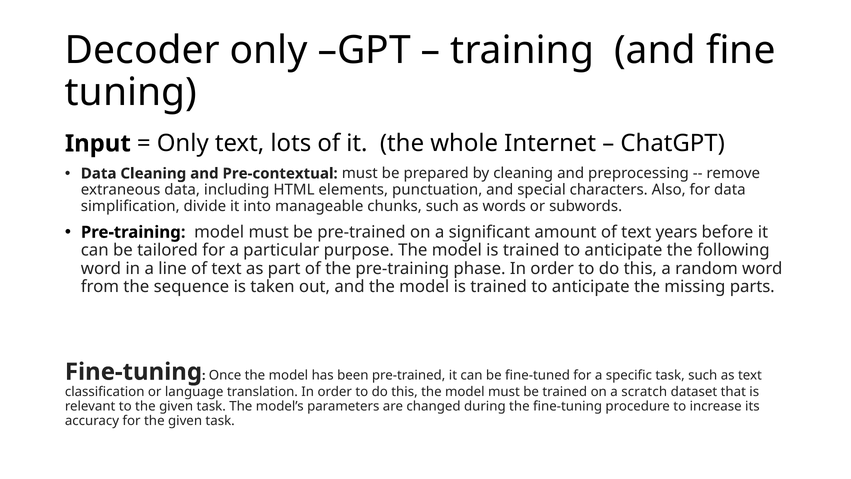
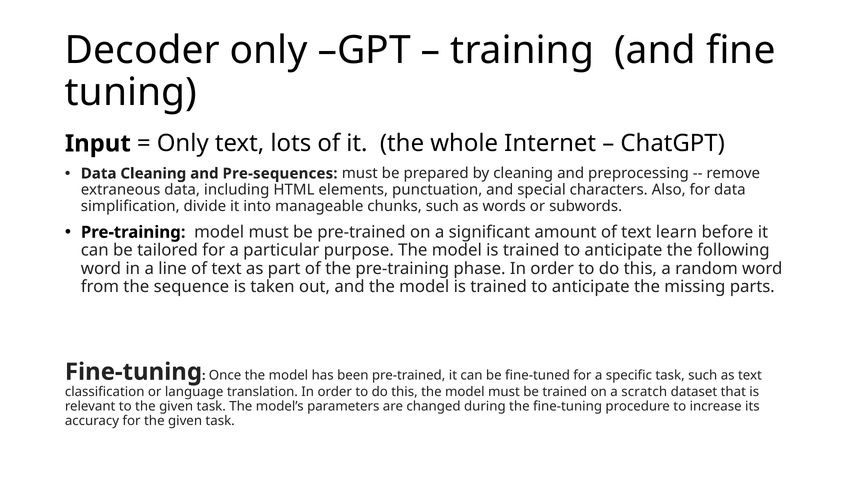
Pre-contextual: Pre-contextual -> Pre-sequences
years: years -> learn
